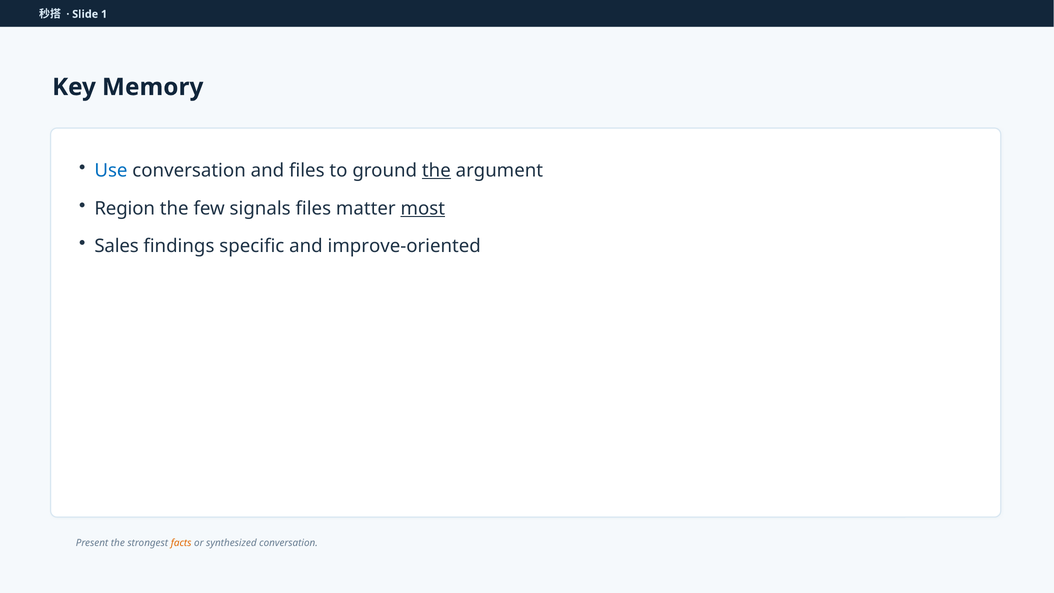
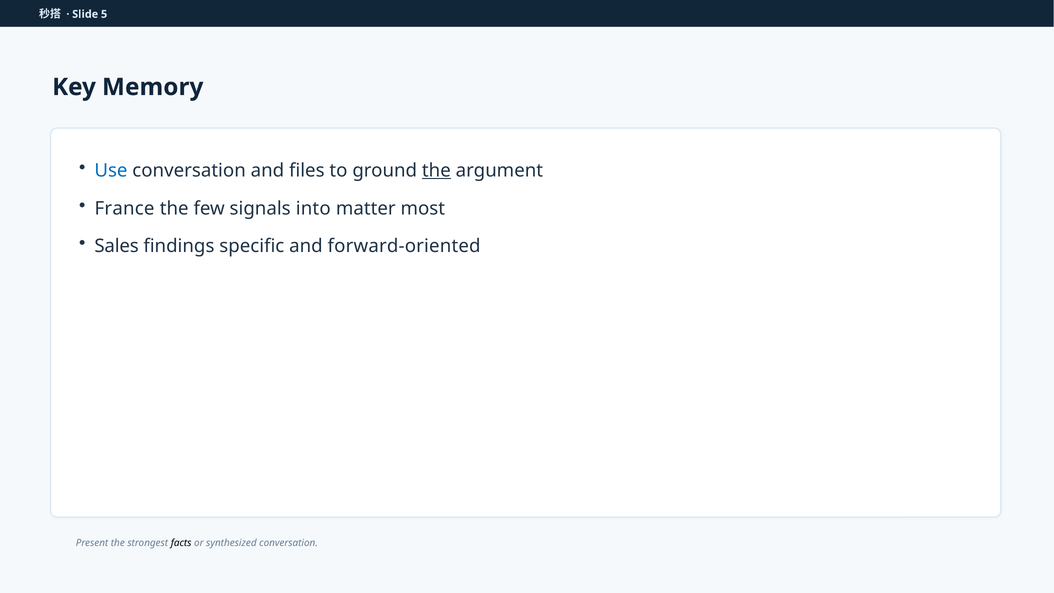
1: 1 -> 5
Region: Region -> France
signals files: files -> into
most underline: present -> none
improve-oriented: improve-oriented -> forward-oriented
facts colour: orange -> black
